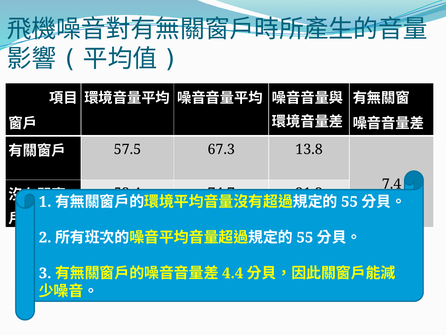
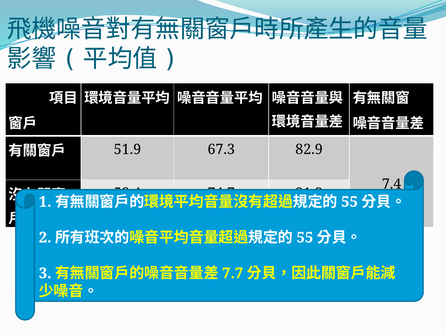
57.5: 57.5 -> 51.9
13.8: 13.8 -> 82.9
4.4: 4.4 -> 7.7
